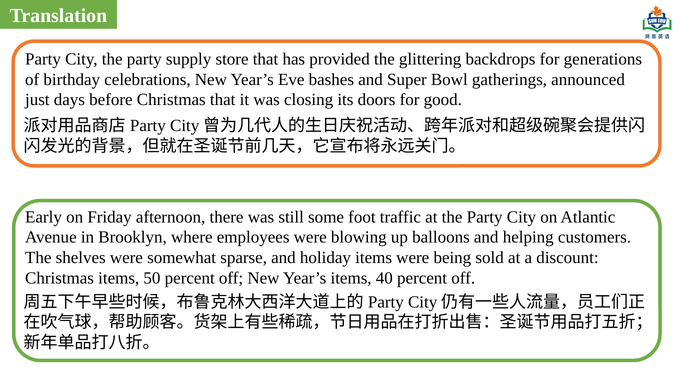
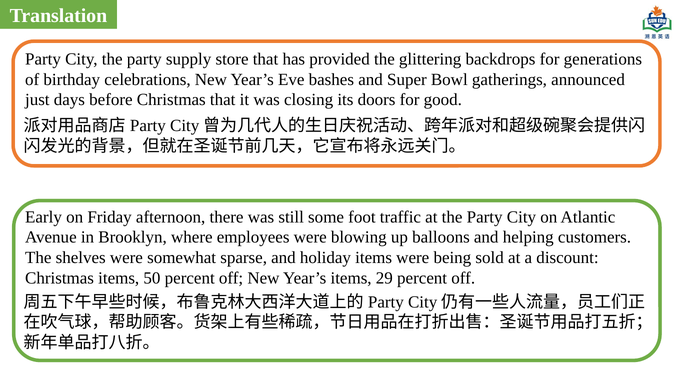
40: 40 -> 29
